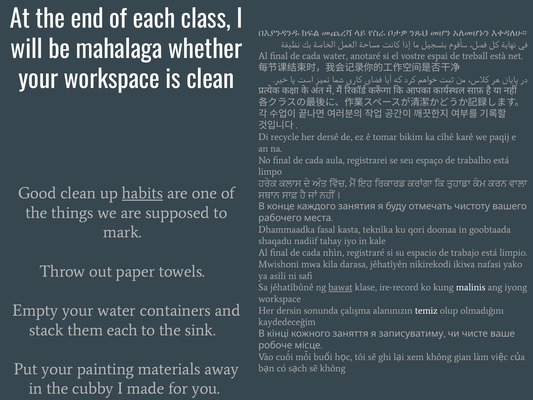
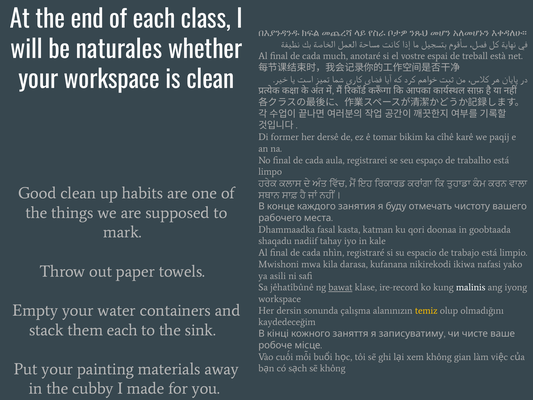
mahalaga: mahalaga -> naturales
cada water: water -> much
recycle: recycle -> former
habits underline: present -> none
teknîka: teknîka -> katman
jêhatîyên: jêhatîyên -> kufanana
temiz colour: white -> yellow
